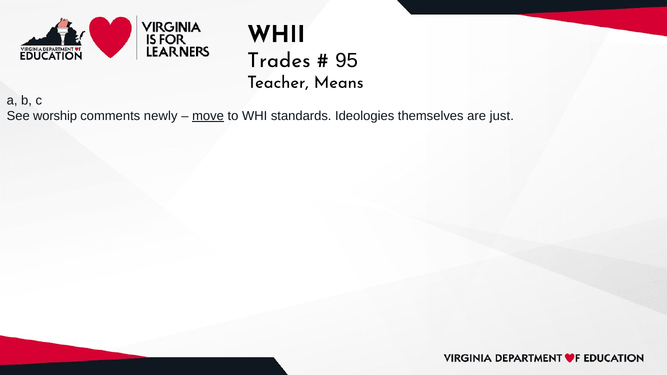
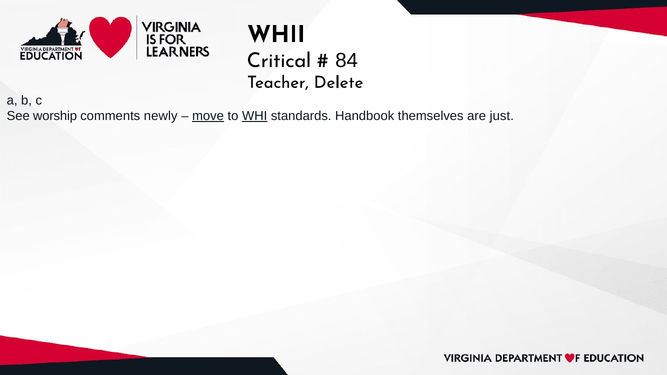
Trades: Trades -> Critical
95: 95 -> 84
Means: Means -> Delete
WHI underline: none -> present
Ideologies: Ideologies -> Handbook
